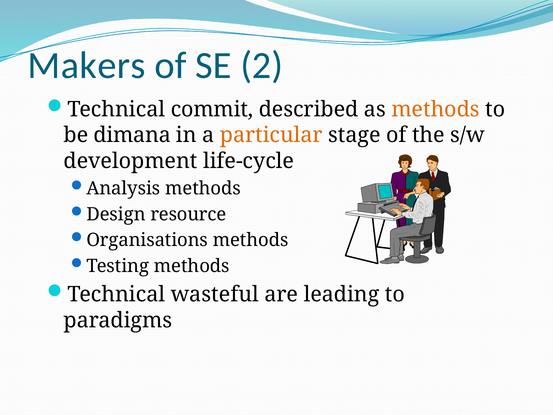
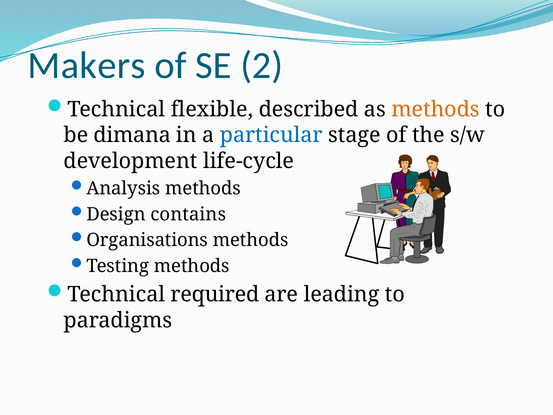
commit: commit -> flexible
particular colour: orange -> blue
resource: resource -> contains
wasteful: wasteful -> required
